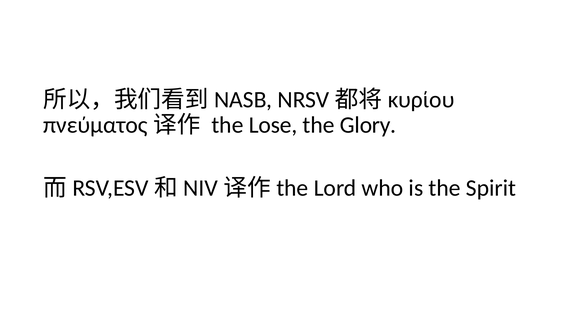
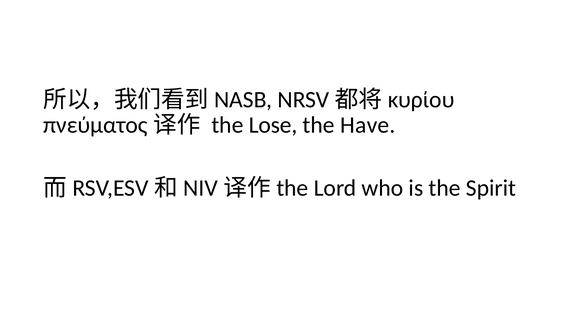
Glory: Glory -> Have
